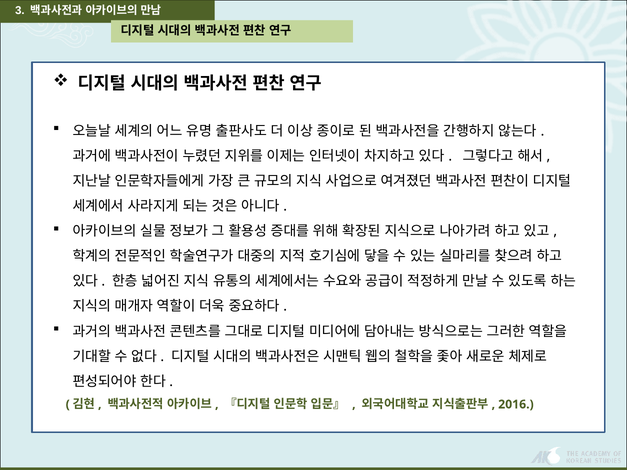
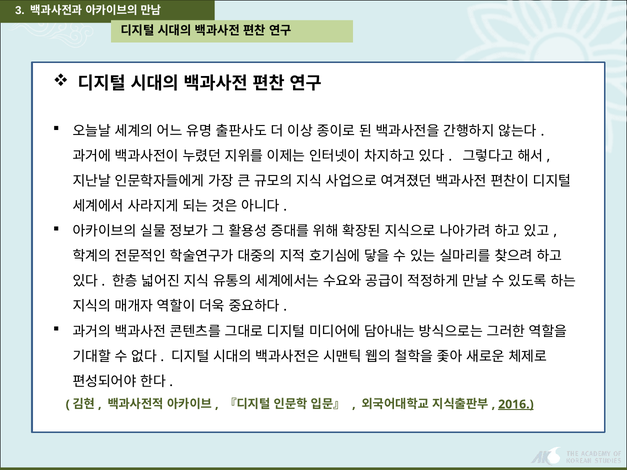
2016 underline: none -> present
